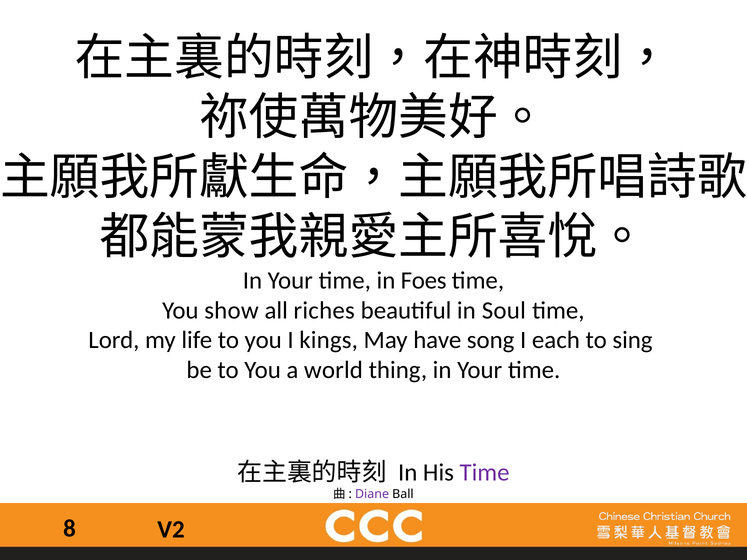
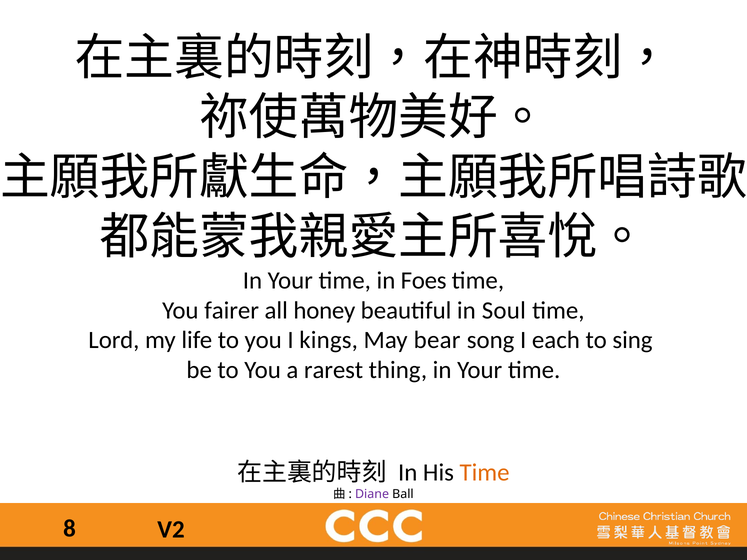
show: show -> fairer
riches: riches -> honey
have: have -> bear
world: world -> rarest
Time at (485, 473) colour: purple -> orange
